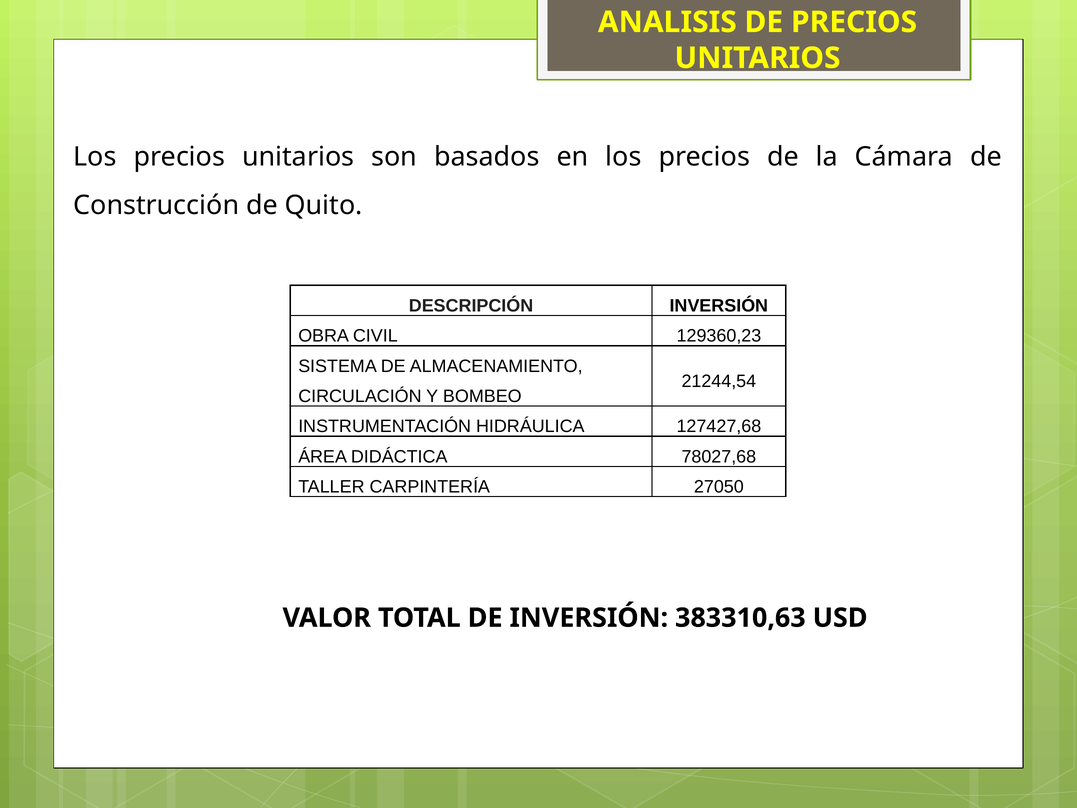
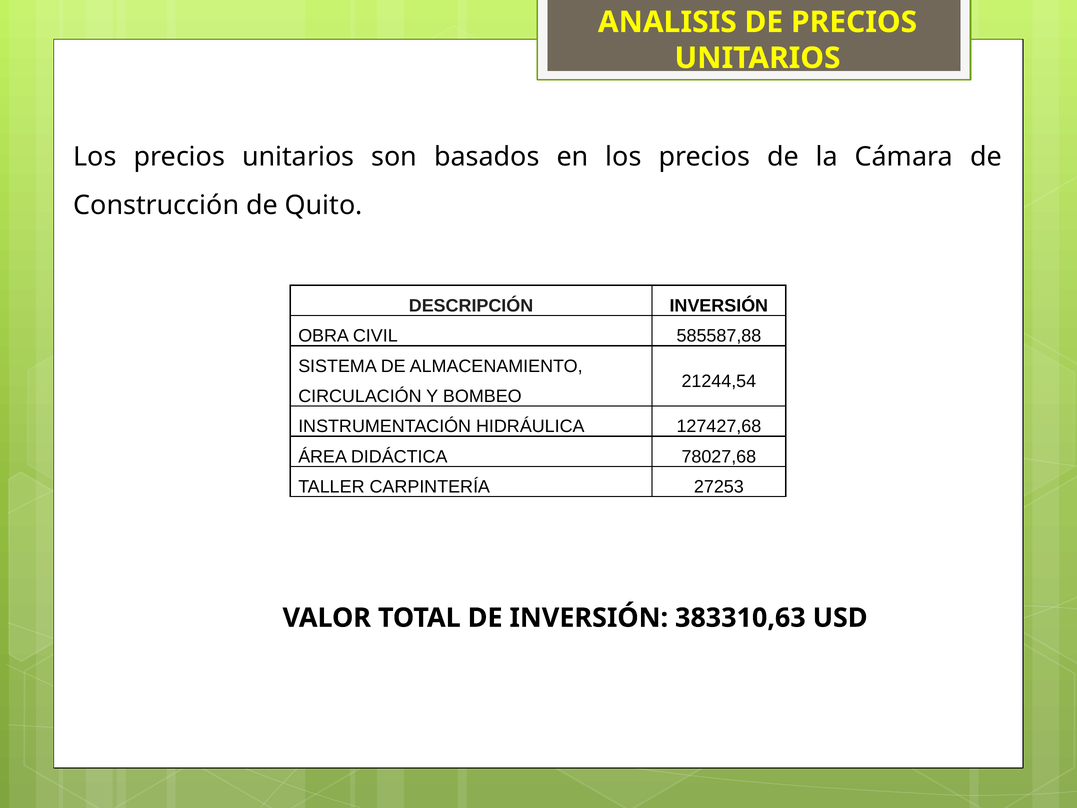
129360,23: 129360,23 -> 585587,88
27050: 27050 -> 27253
